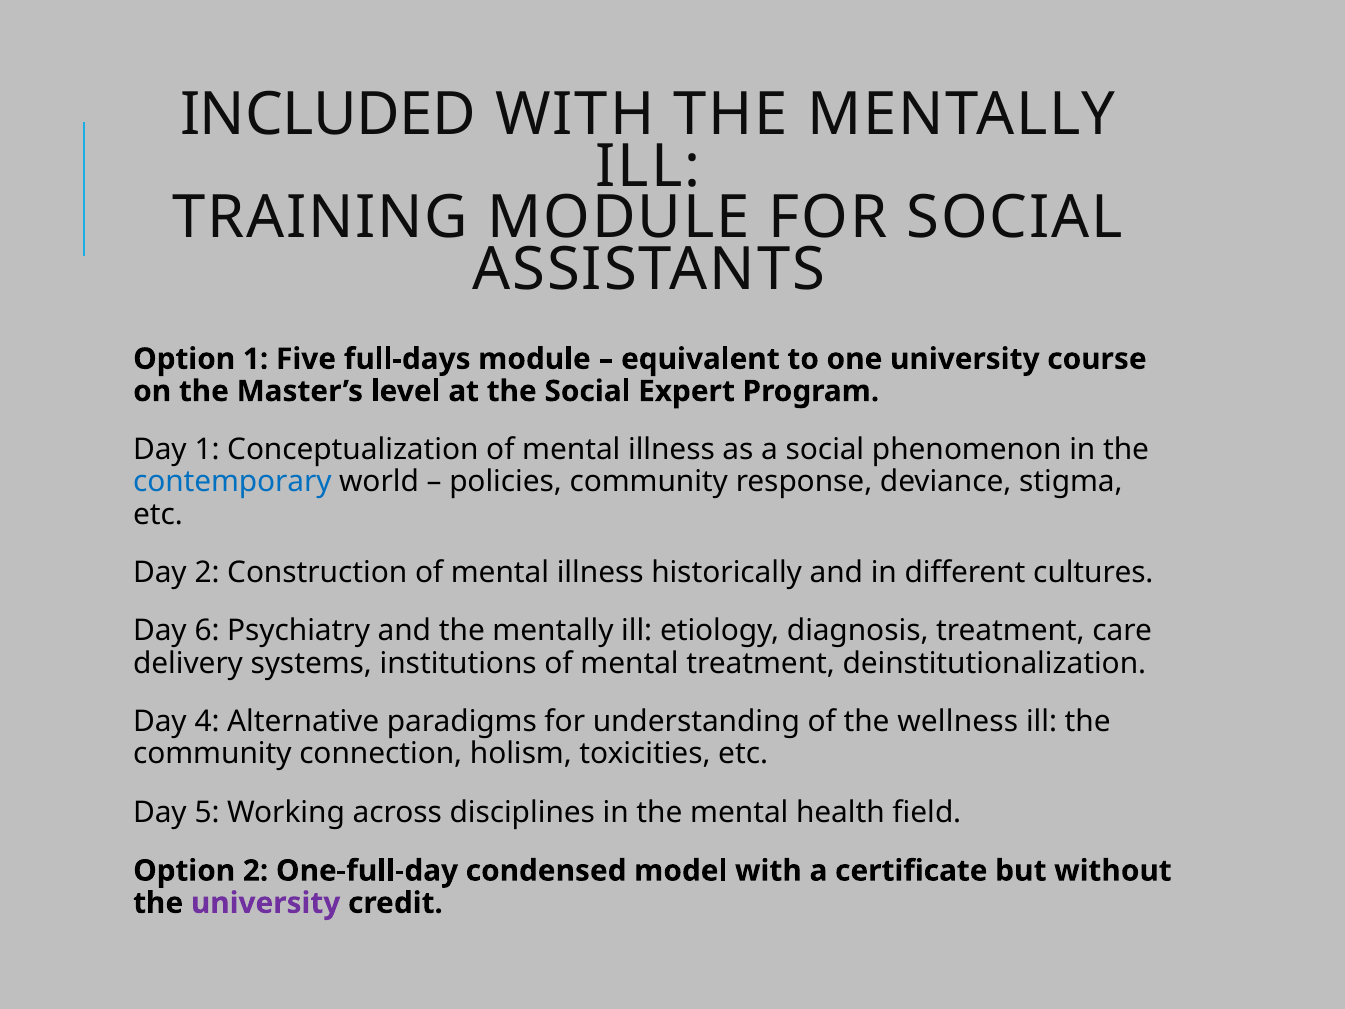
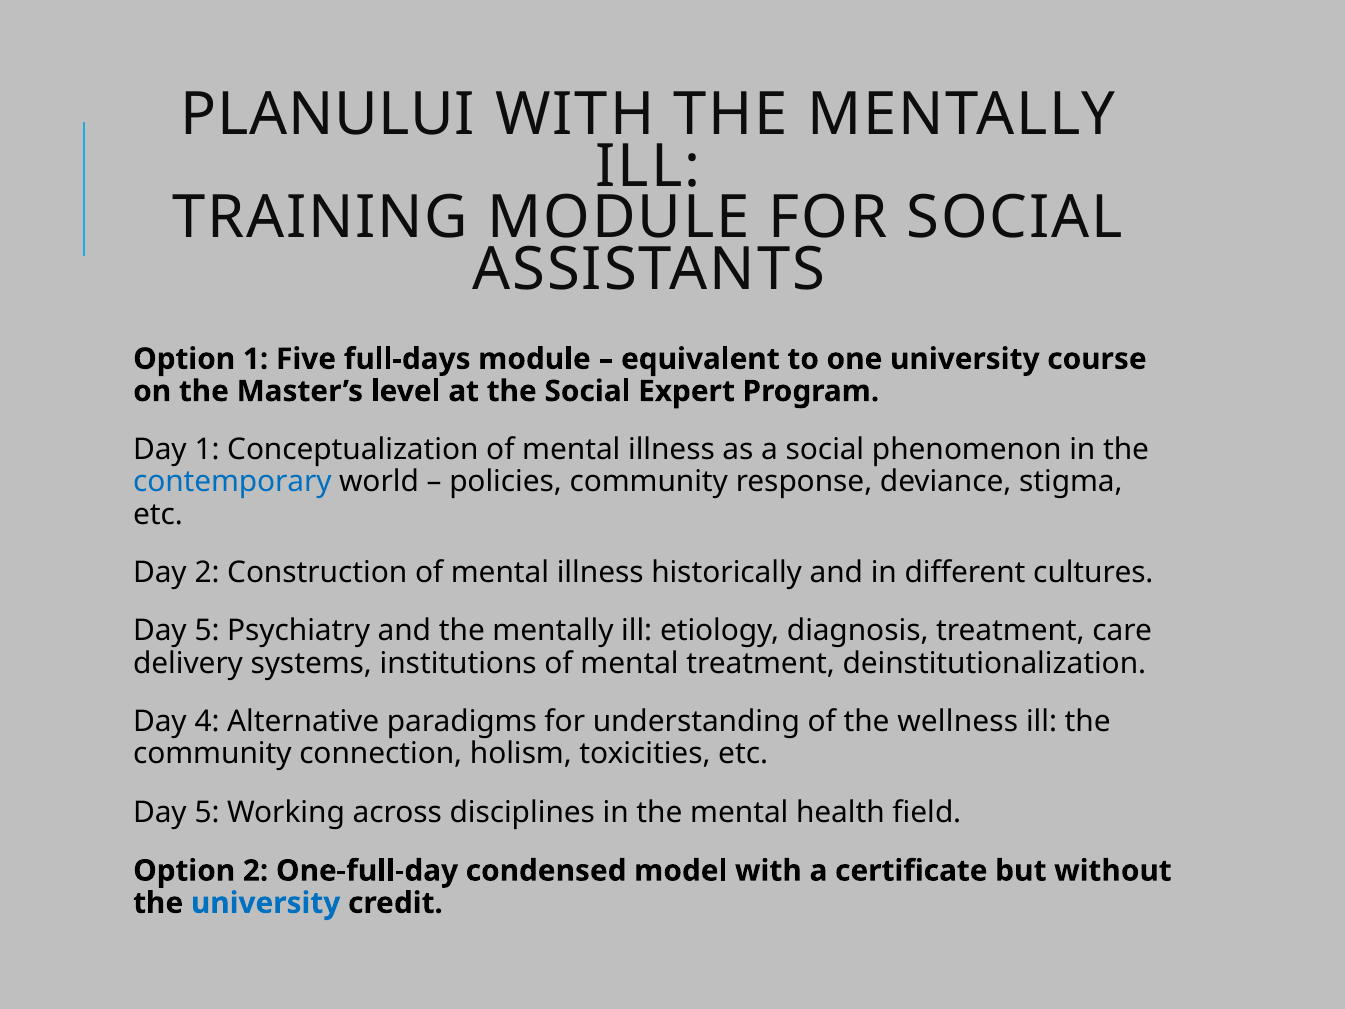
INCLUDED: INCLUDED -> PLANULUI
6 at (207, 631): 6 -> 5
university at (266, 903) colour: purple -> blue
